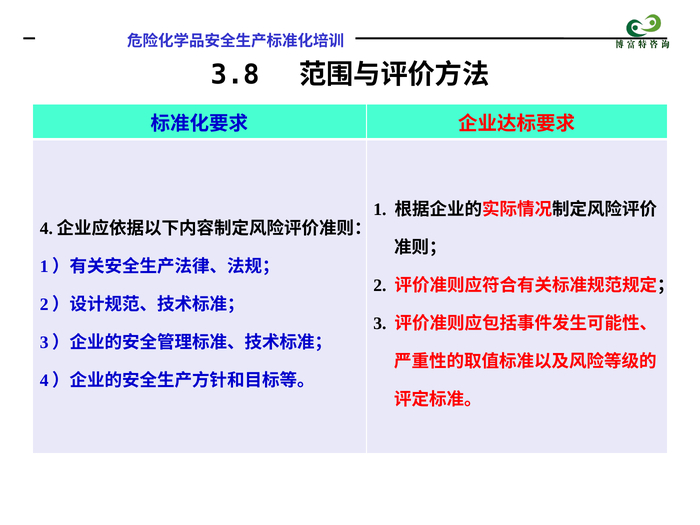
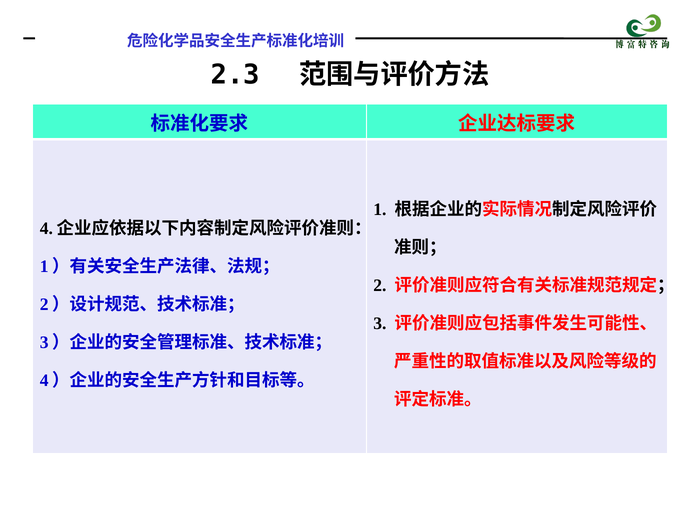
3.8: 3.8 -> 2.3
